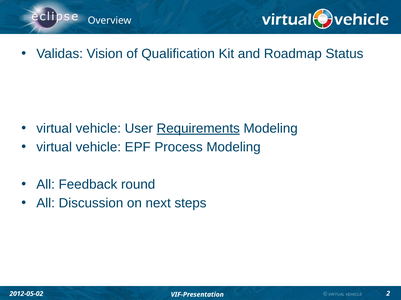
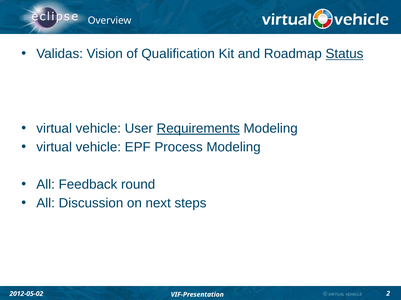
Status underline: none -> present
